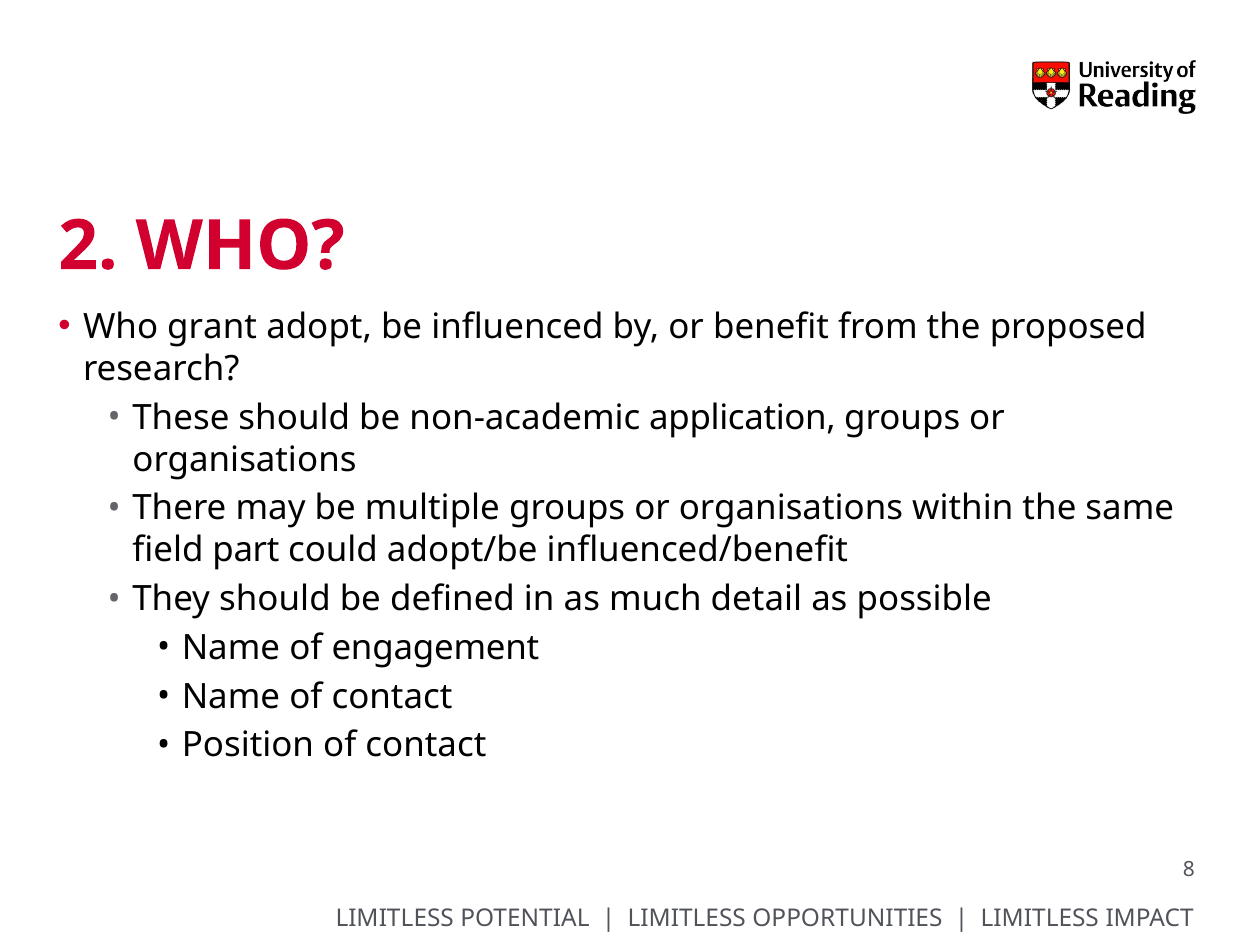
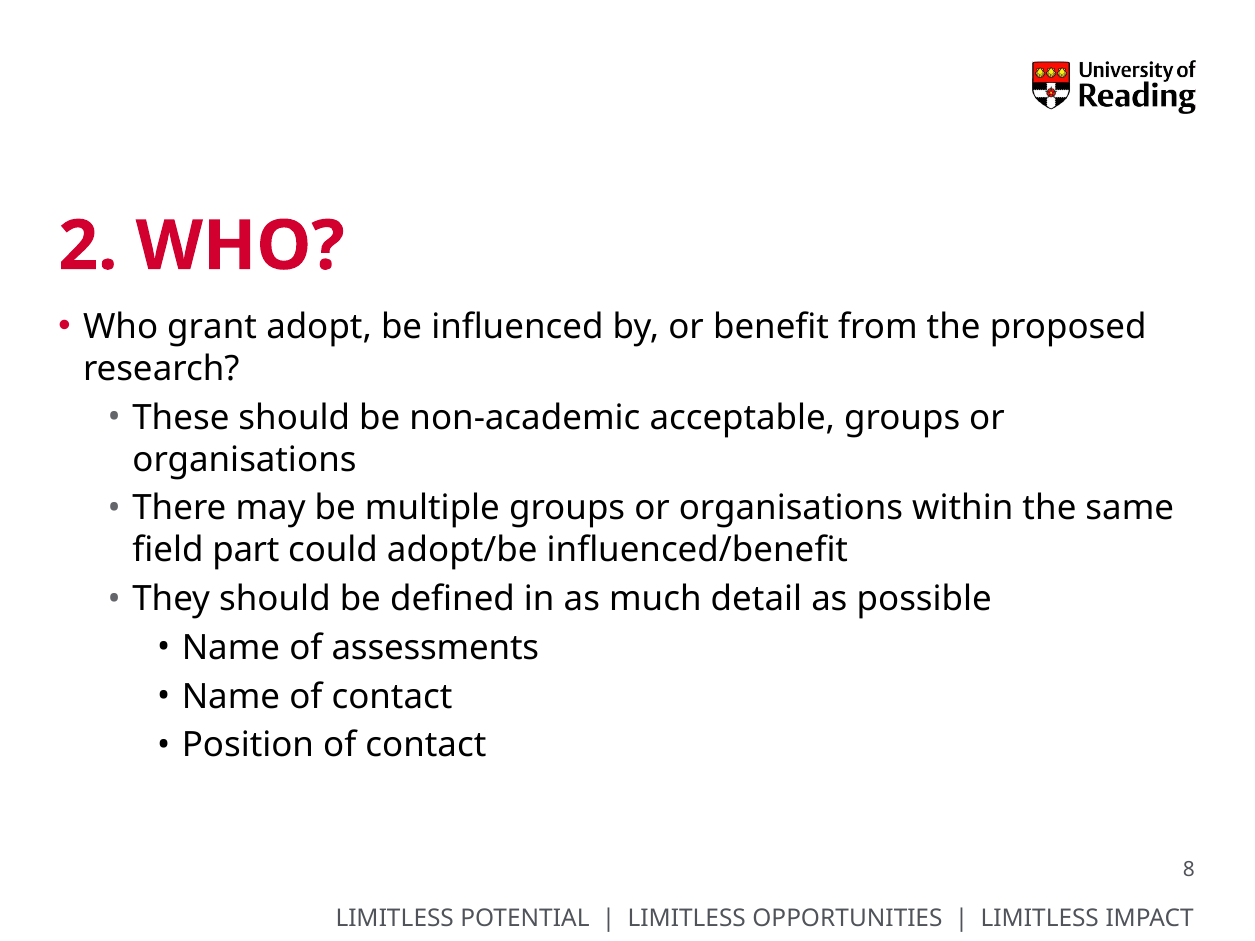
application: application -> acceptable
engagement: engagement -> assessments
